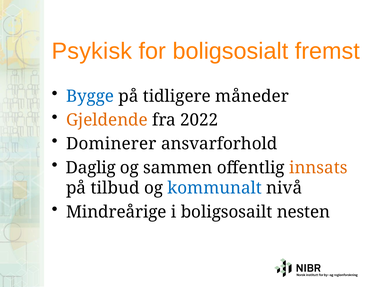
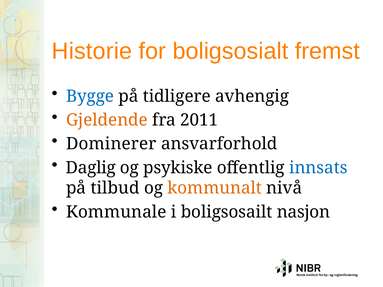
Psykisk: Psykisk -> Historie
måneder: måneder -> avhengig
2022: 2022 -> 2011
sammen: sammen -> psykiske
innsats colour: orange -> blue
kommunalt colour: blue -> orange
Mindreårige: Mindreårige -> Kommunale
nesten: nesten -> nasjon
